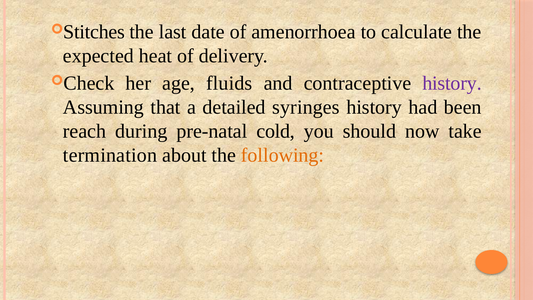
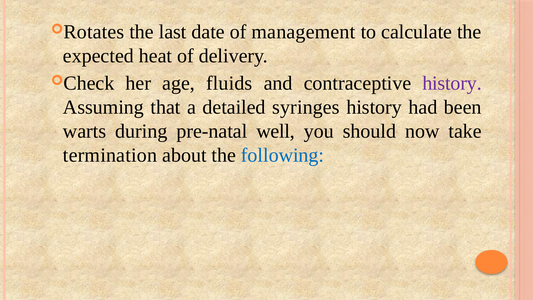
Stitches: Stitches -> Rotates
amenorrhoea: amenorrhoea -> management
reach: reach -> warts
cold: cold -> well
following colour: orange -> blue
